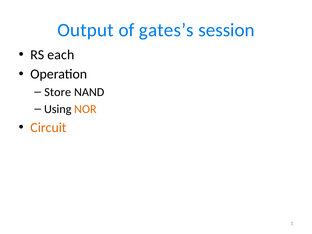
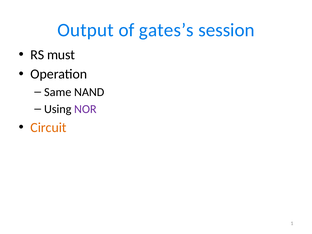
each: each -> must
Store: Store -> Same
NOR colour: orange -> purple
